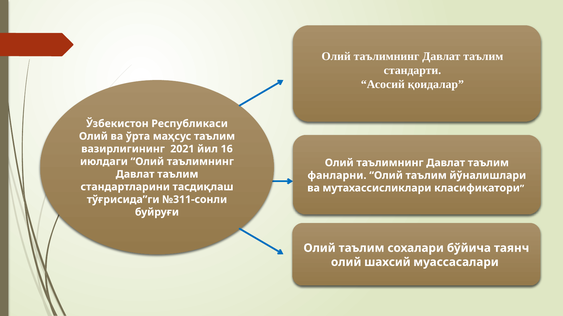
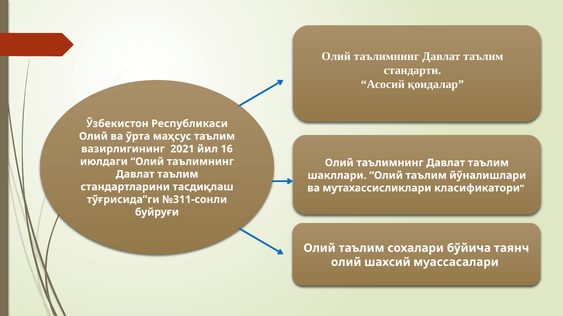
фанларни: фанларни -> шакллари
